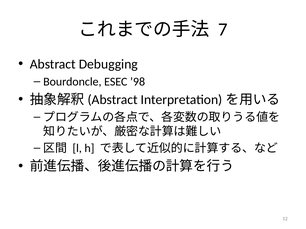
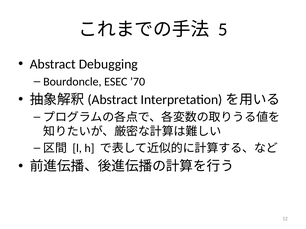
7: 7 -> 5
’98: ’98 -> ’70
